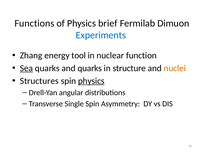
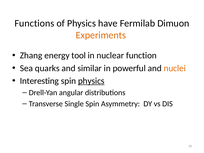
brief: brief -> have
Experiments colour: blue -> orange
Sea underline: present -> none
and quarks: quarks -> similar
structure: structure -> powerful
Structures: Structures -> Interesting
